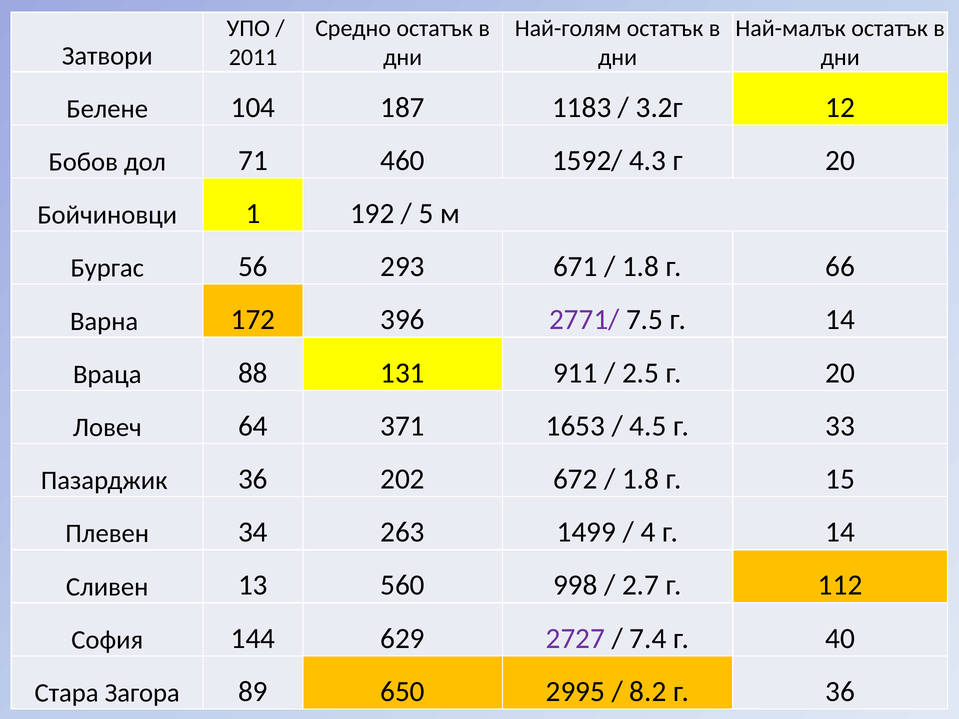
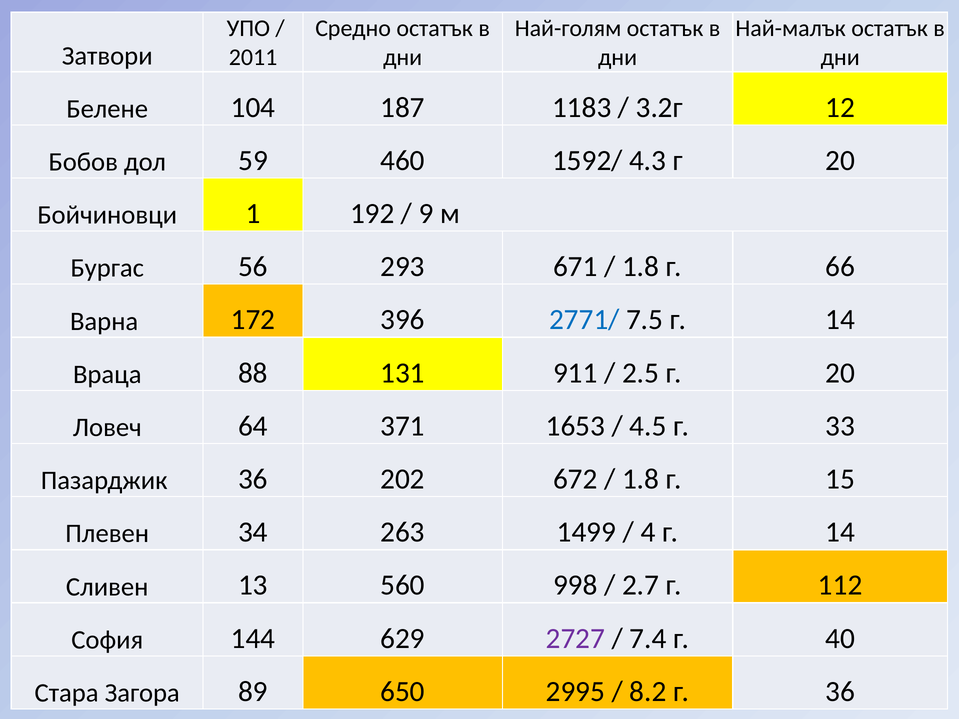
71: 71 -> 59
5: 5 -> 9
2771/ colour: purple -> blue
